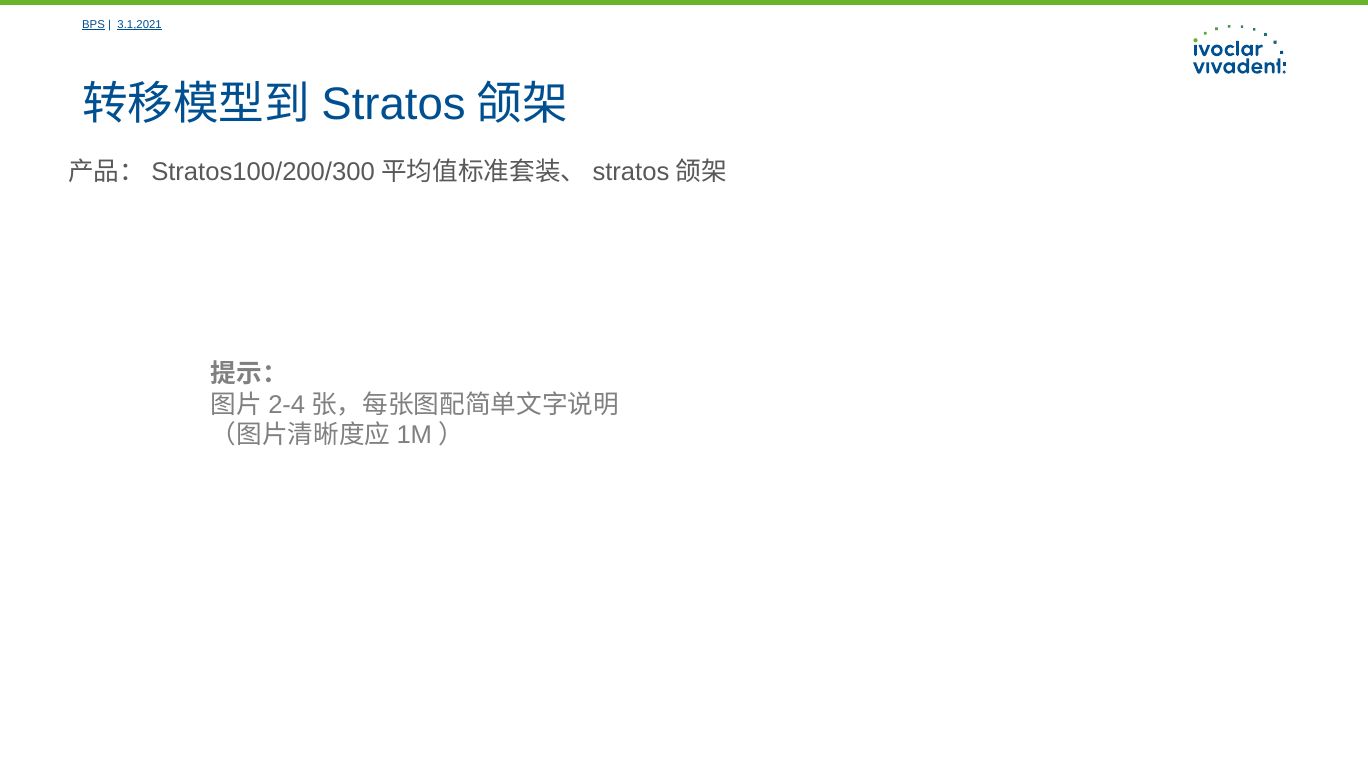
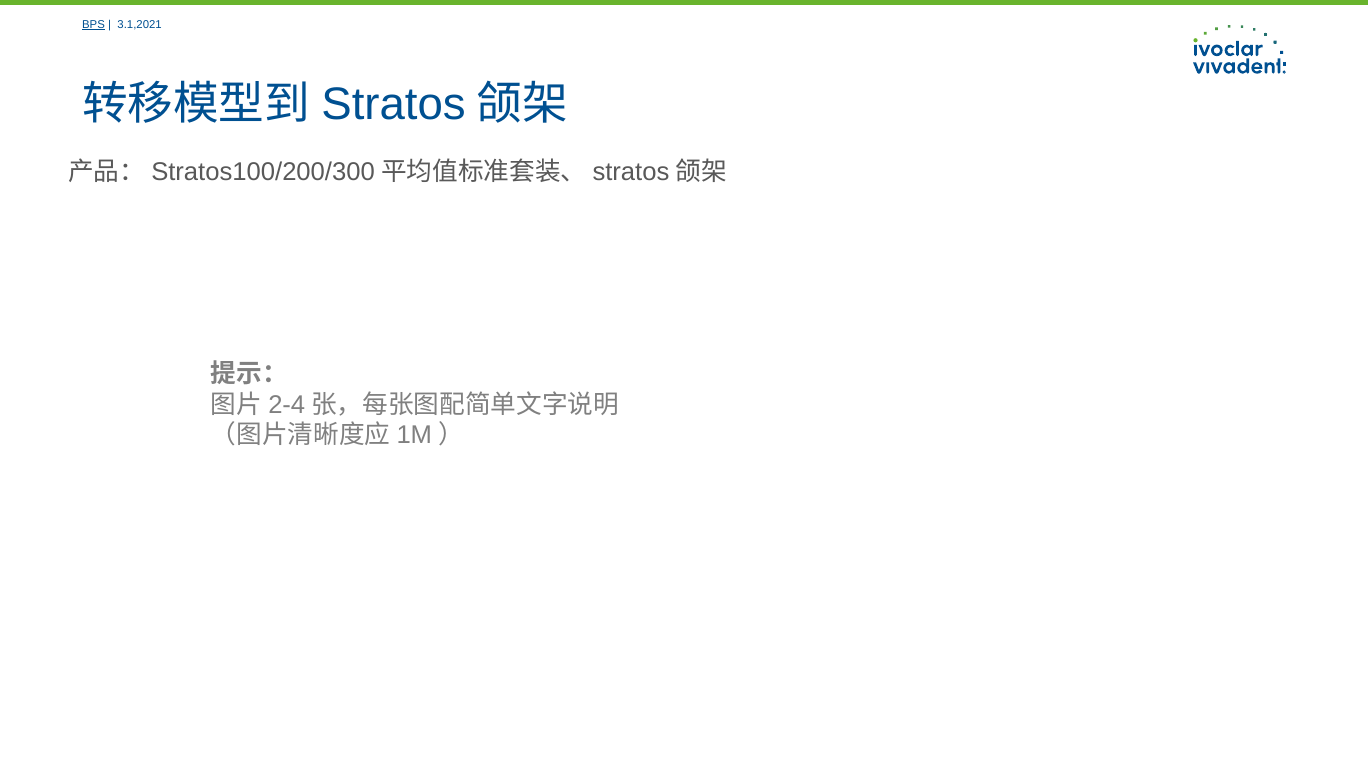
3.1,2021 underline: present -> none
